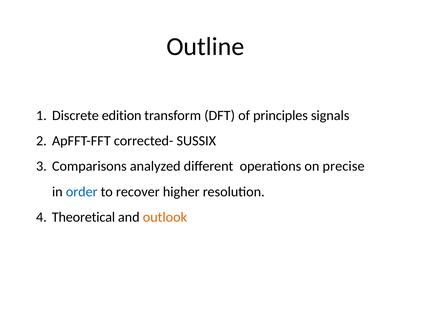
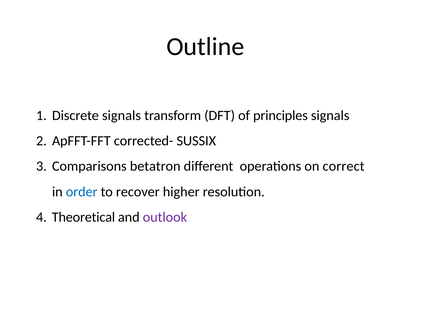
Discrete edition: edition -> signals
analyzed: analyzed -> betatron
precise: precise -> correct
outlook colour: orange -> purple
